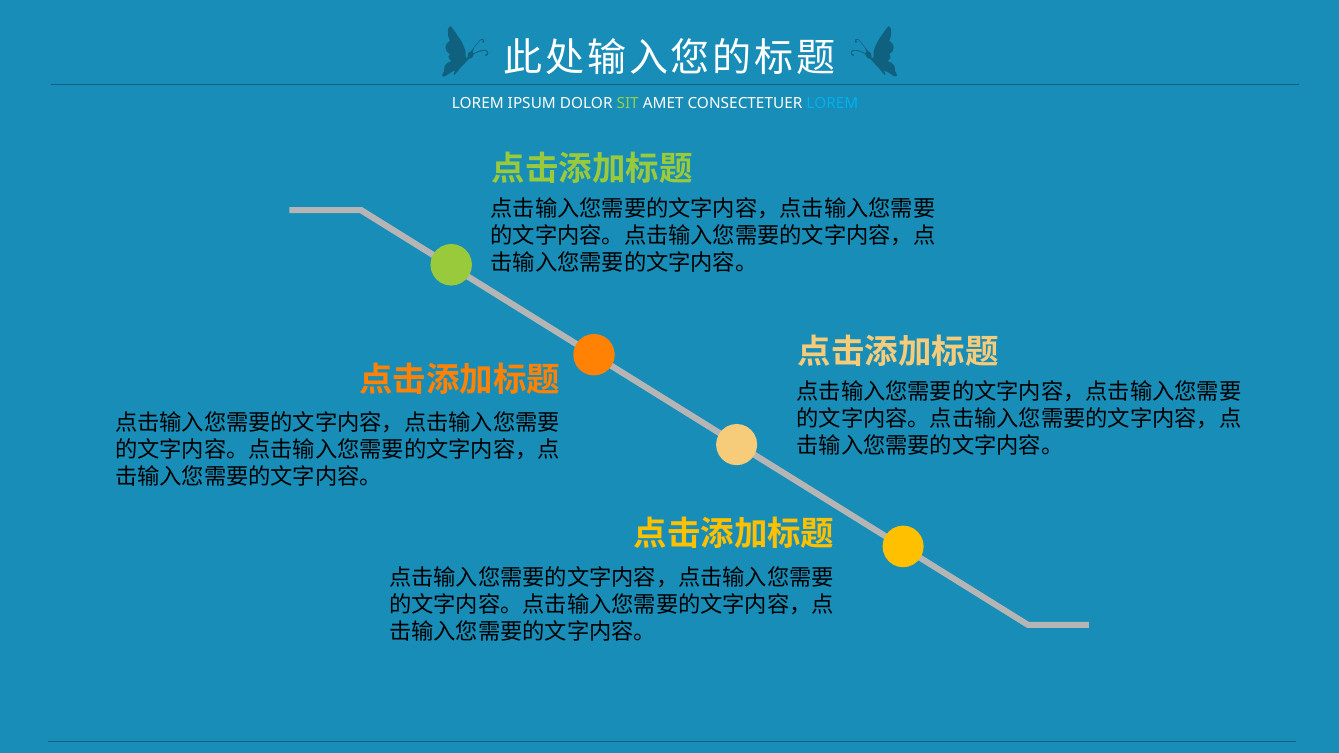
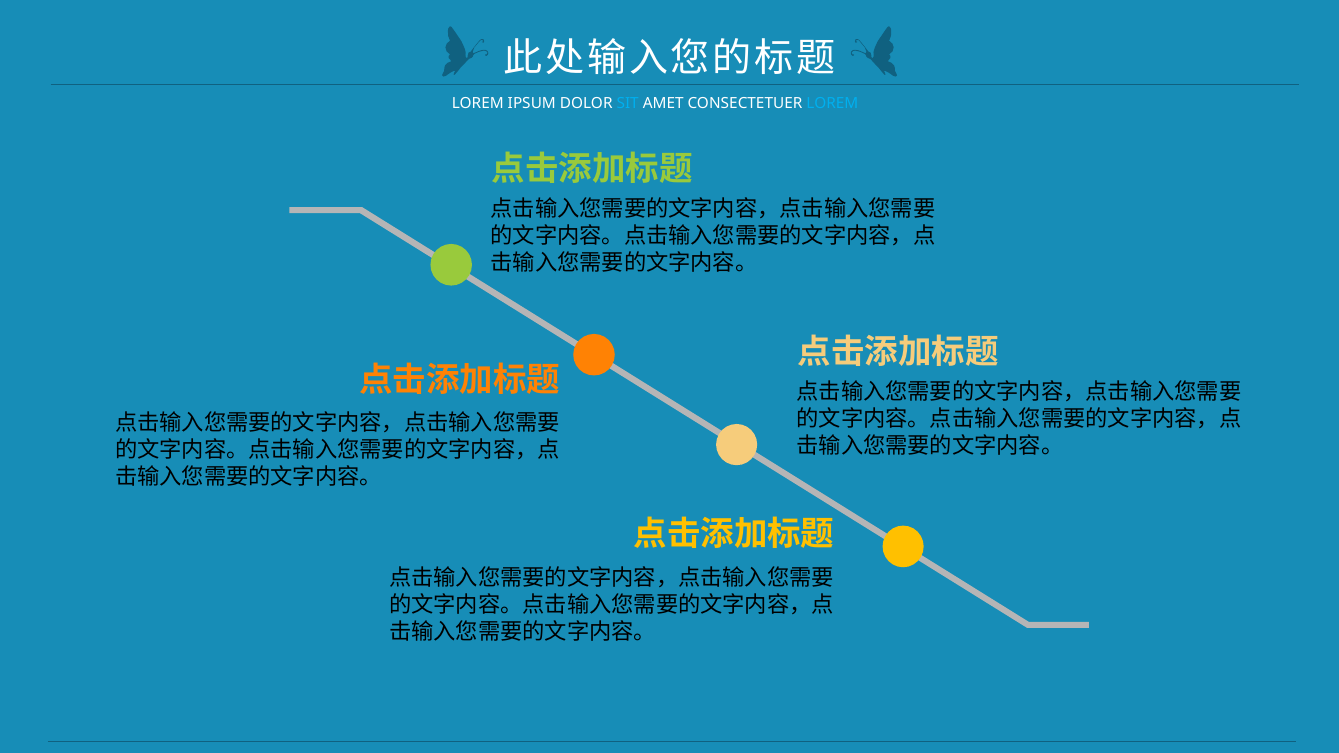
SIT colour: light green -> light blue
